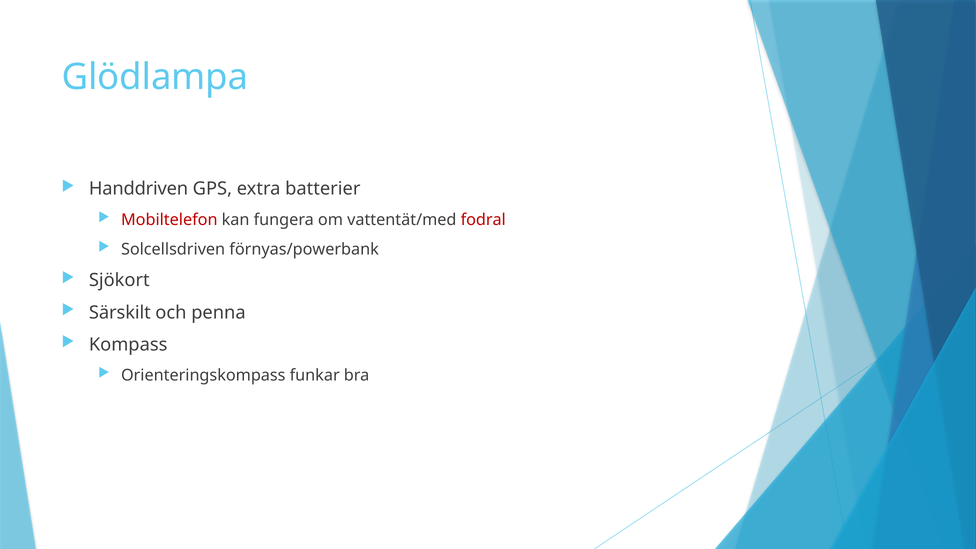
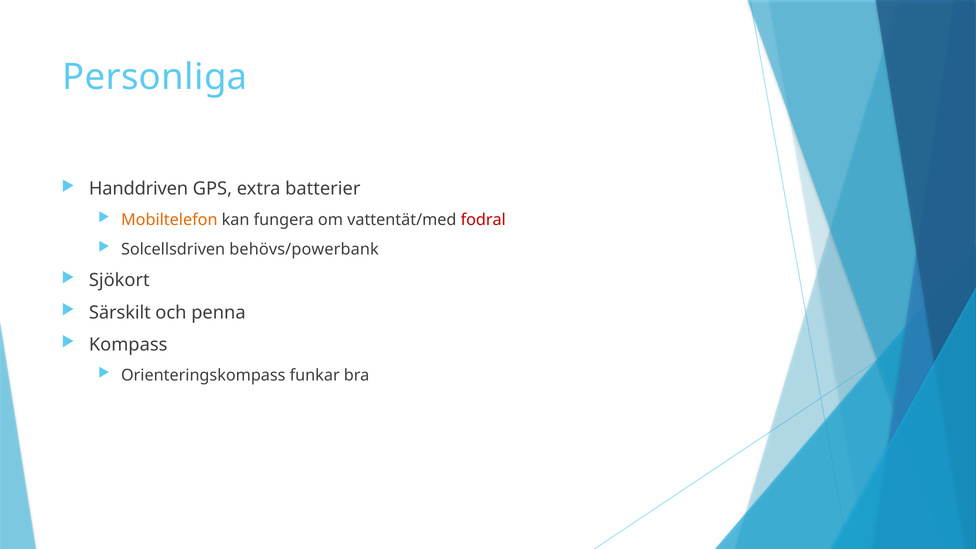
Glödlampa: Glödlampa -> Personliga
Mobiltelefon colour: red -> orange
förnyas/powerbank: förnyas/powerbank -> behövs/powerbank
